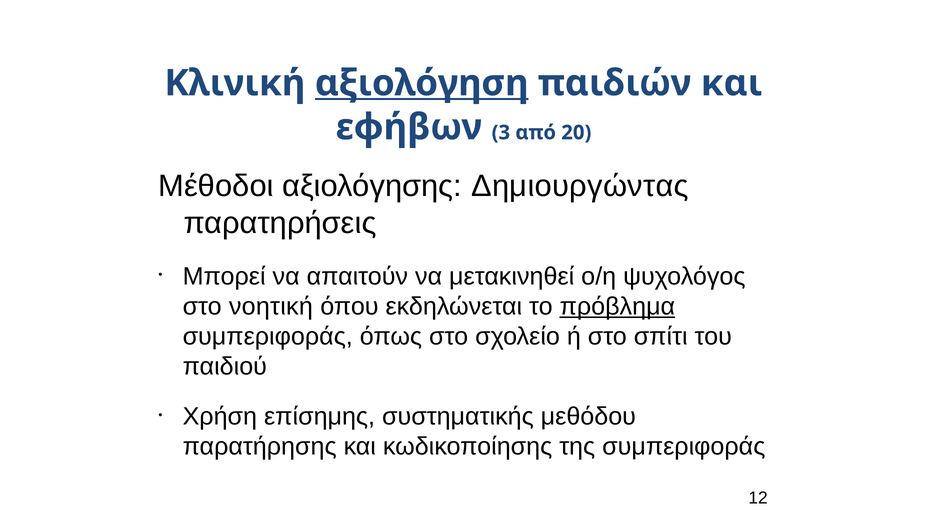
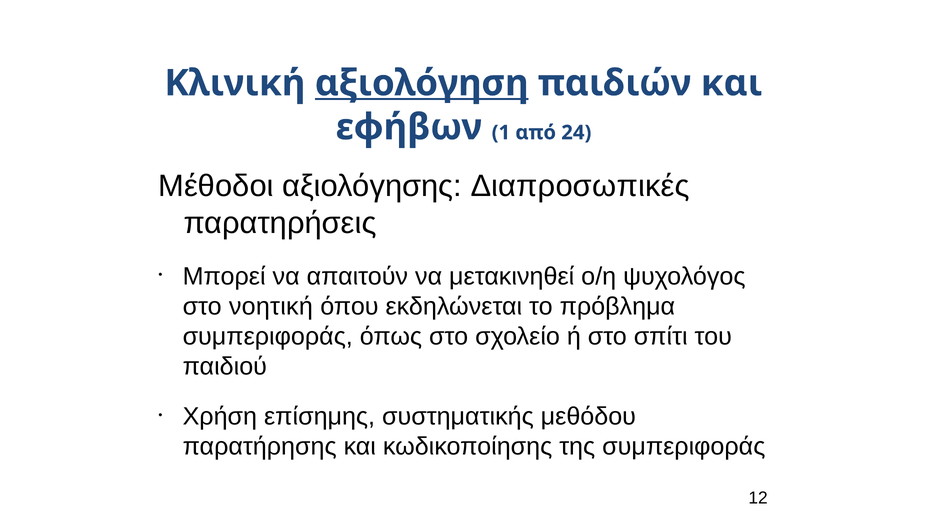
3: 3 -> 1
20: 20 -> 24
Δημιουργώντας: Δημιουργώντας -> Διαπροσωπικές
πρόβλημα underline: present -> none
